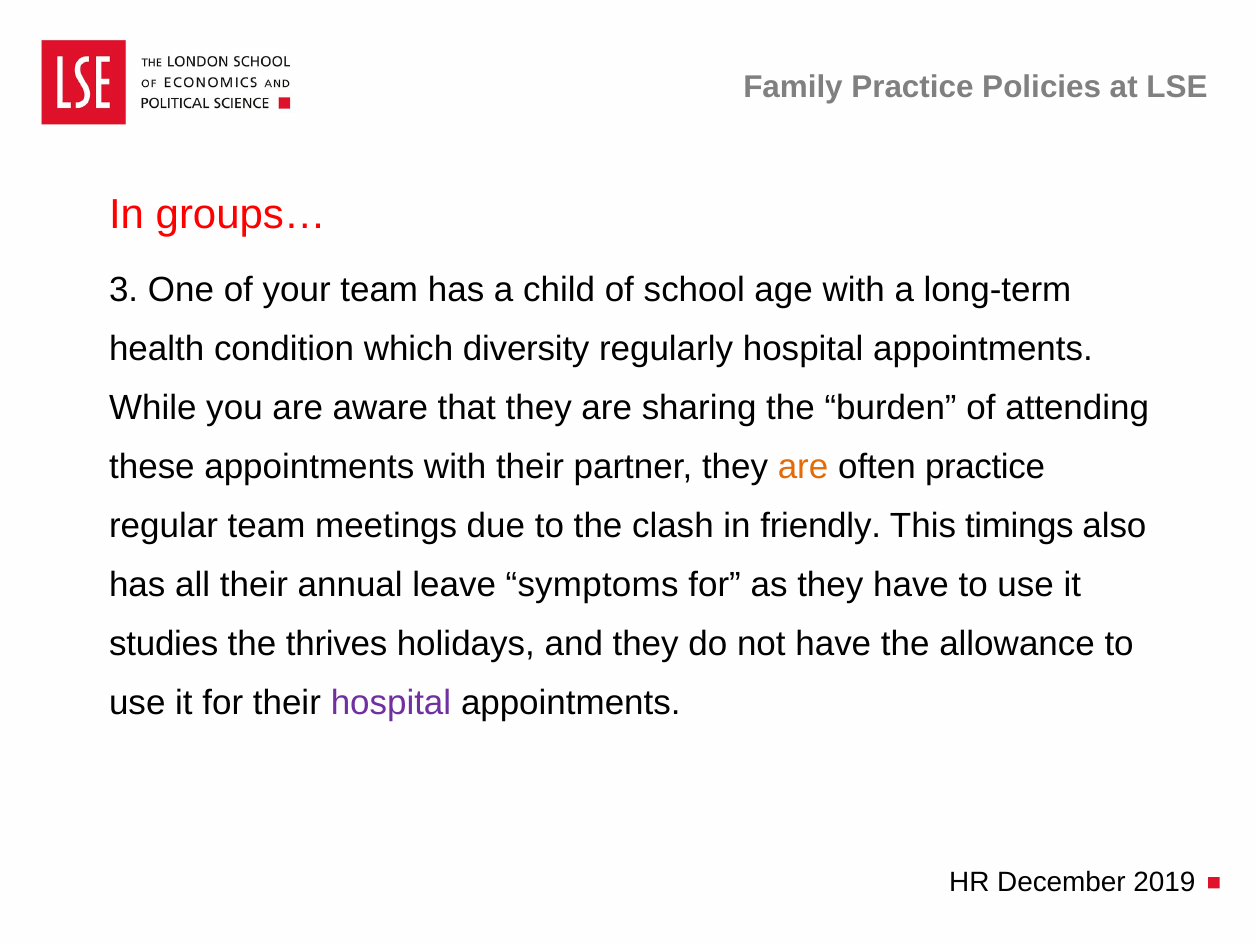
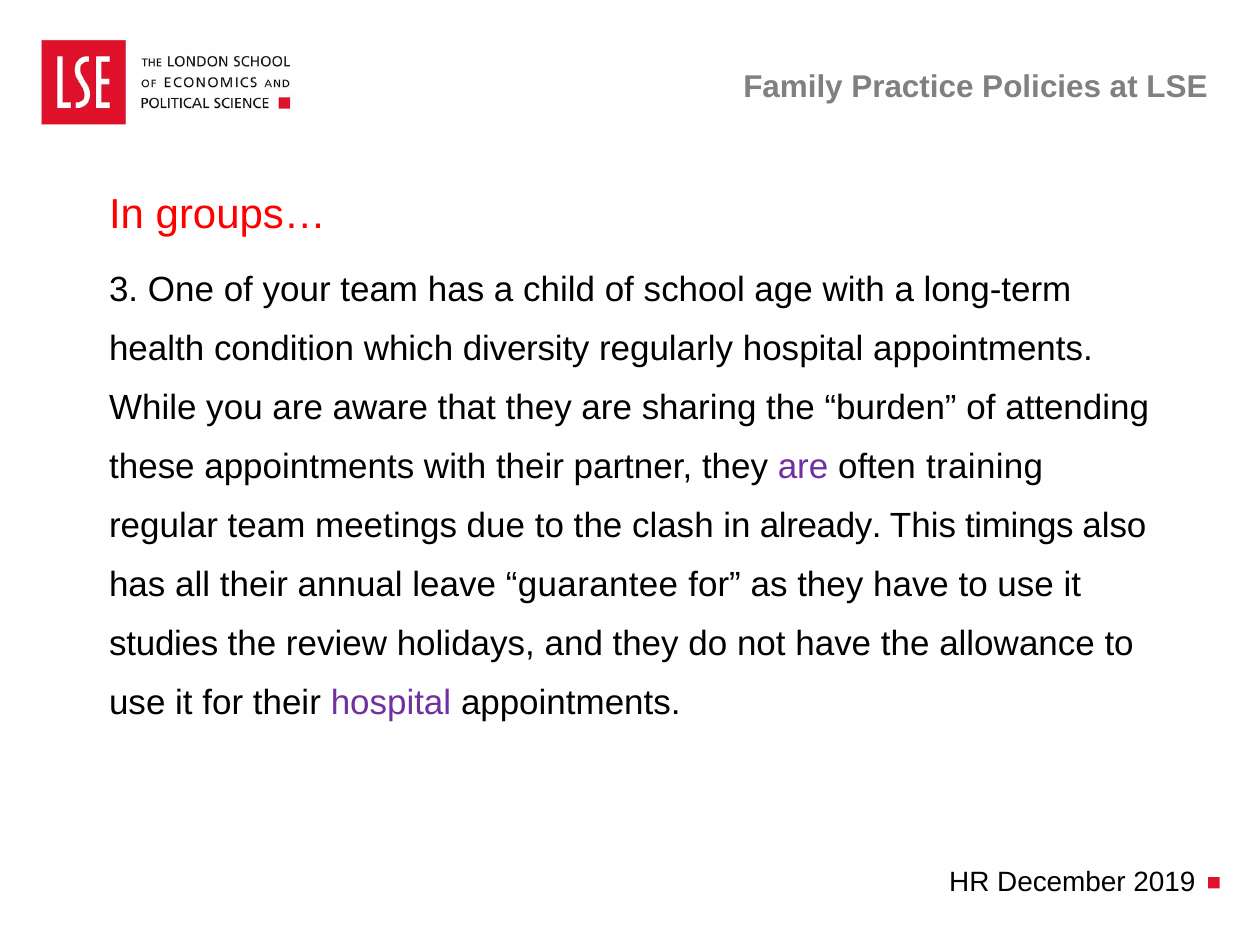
are at (803, 467) colour: orange -> purple
often practice: practice -> training
friendly: friendly -> already
symptoms: symptoms -> guarantee
thrives: thrives -> review
